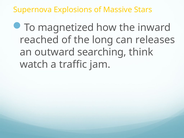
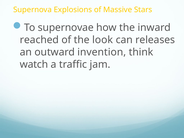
magnetized: magnetized -> supernovae
long: long -> look
searching: searching -> invention
